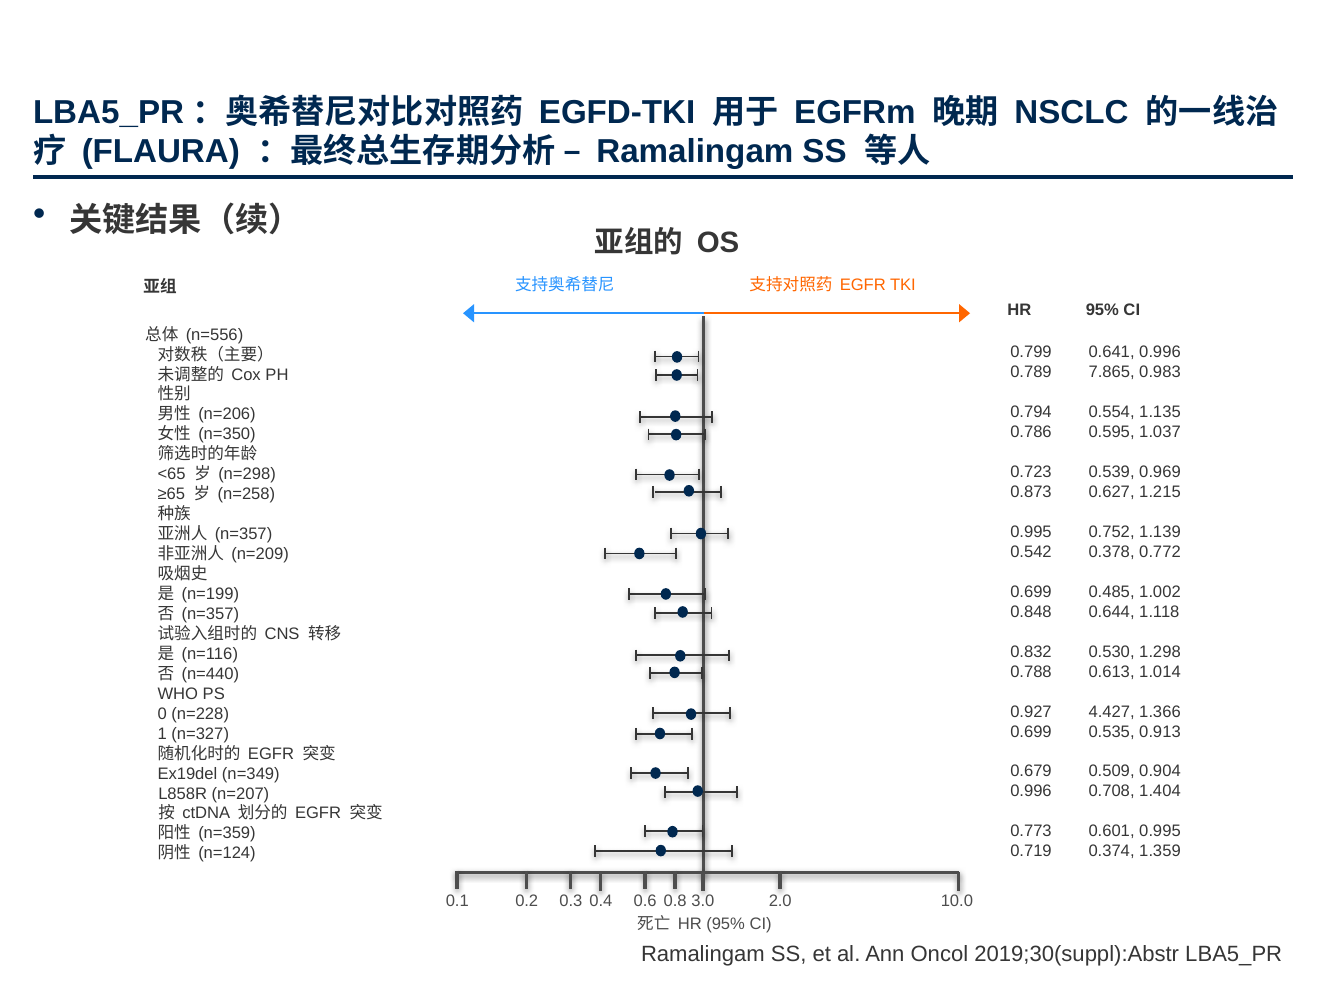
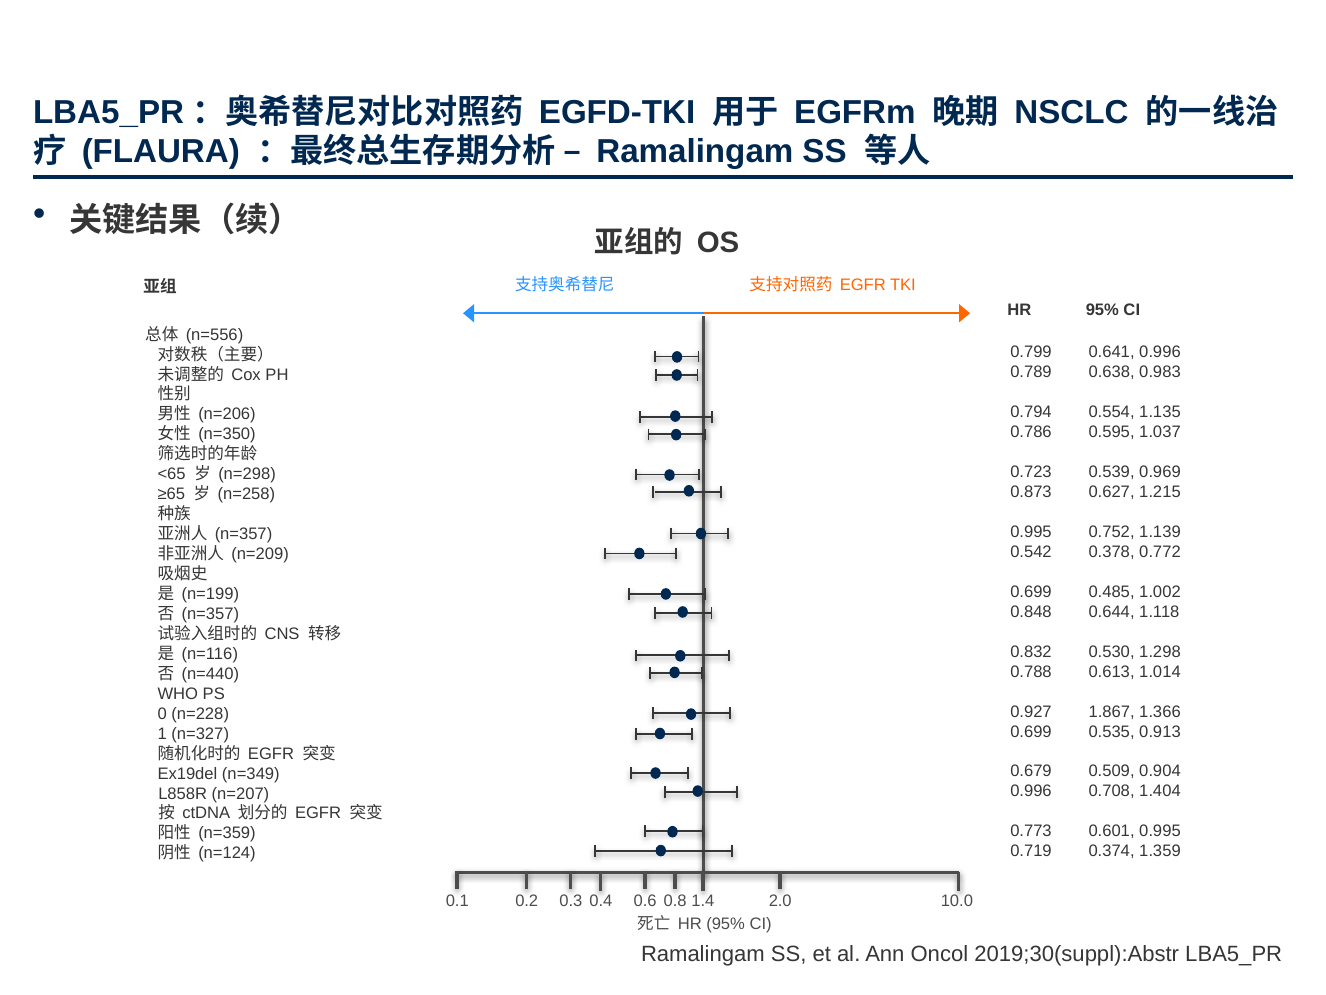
7.865: 7.865 -> 0.638
4.427: 4.427 -> 1.867
3.0: 3.0 -> 1.4
